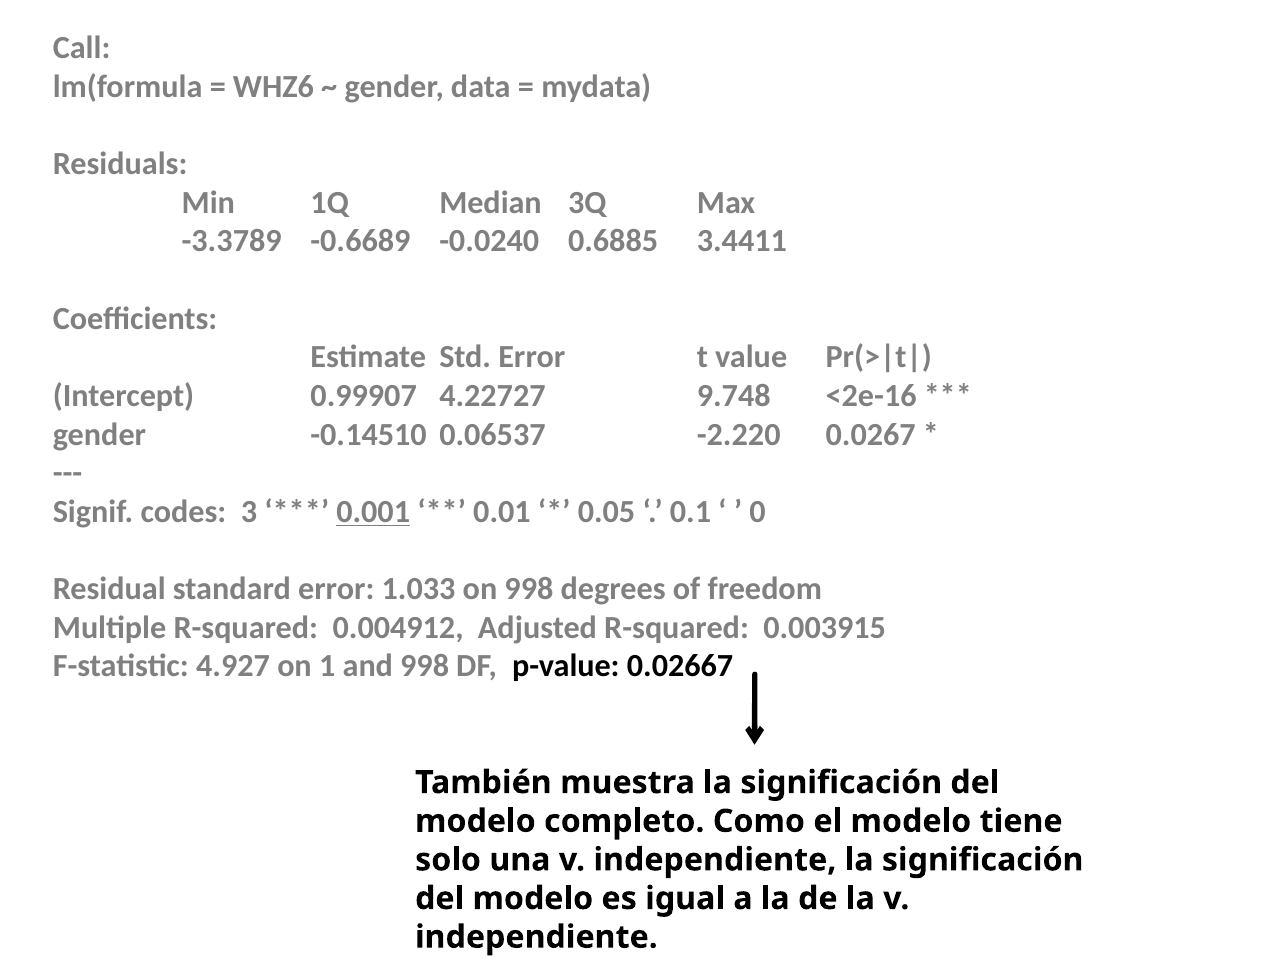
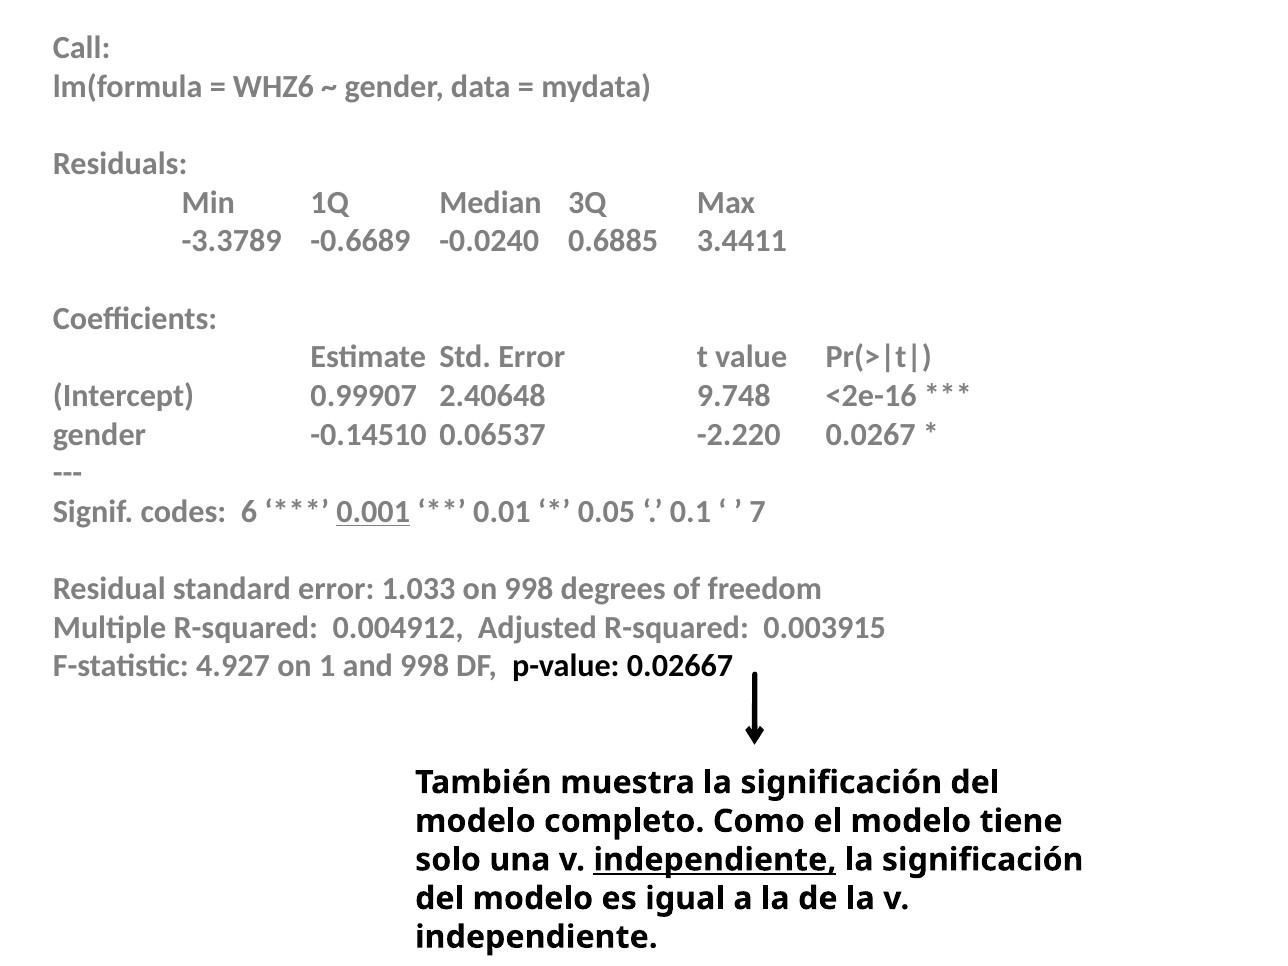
4.22727: 4.22727 -> 2.40648
3: 3 -> 6
0: 0 -> 7
independiente at (715, 860) underline: none -> present
